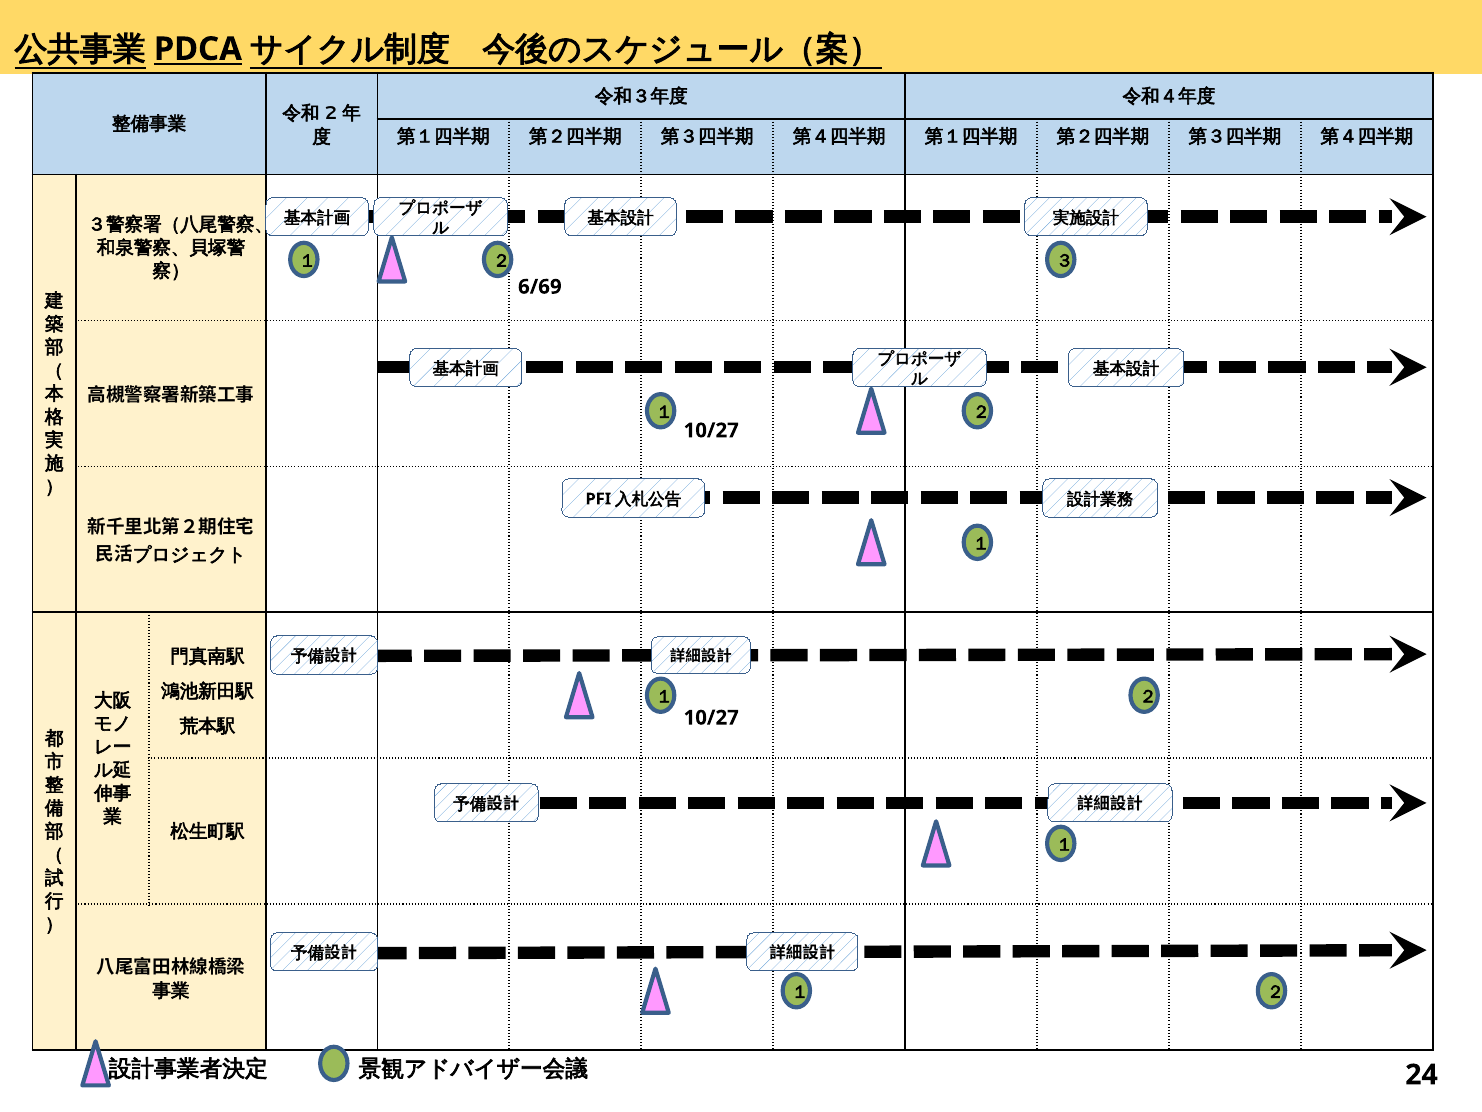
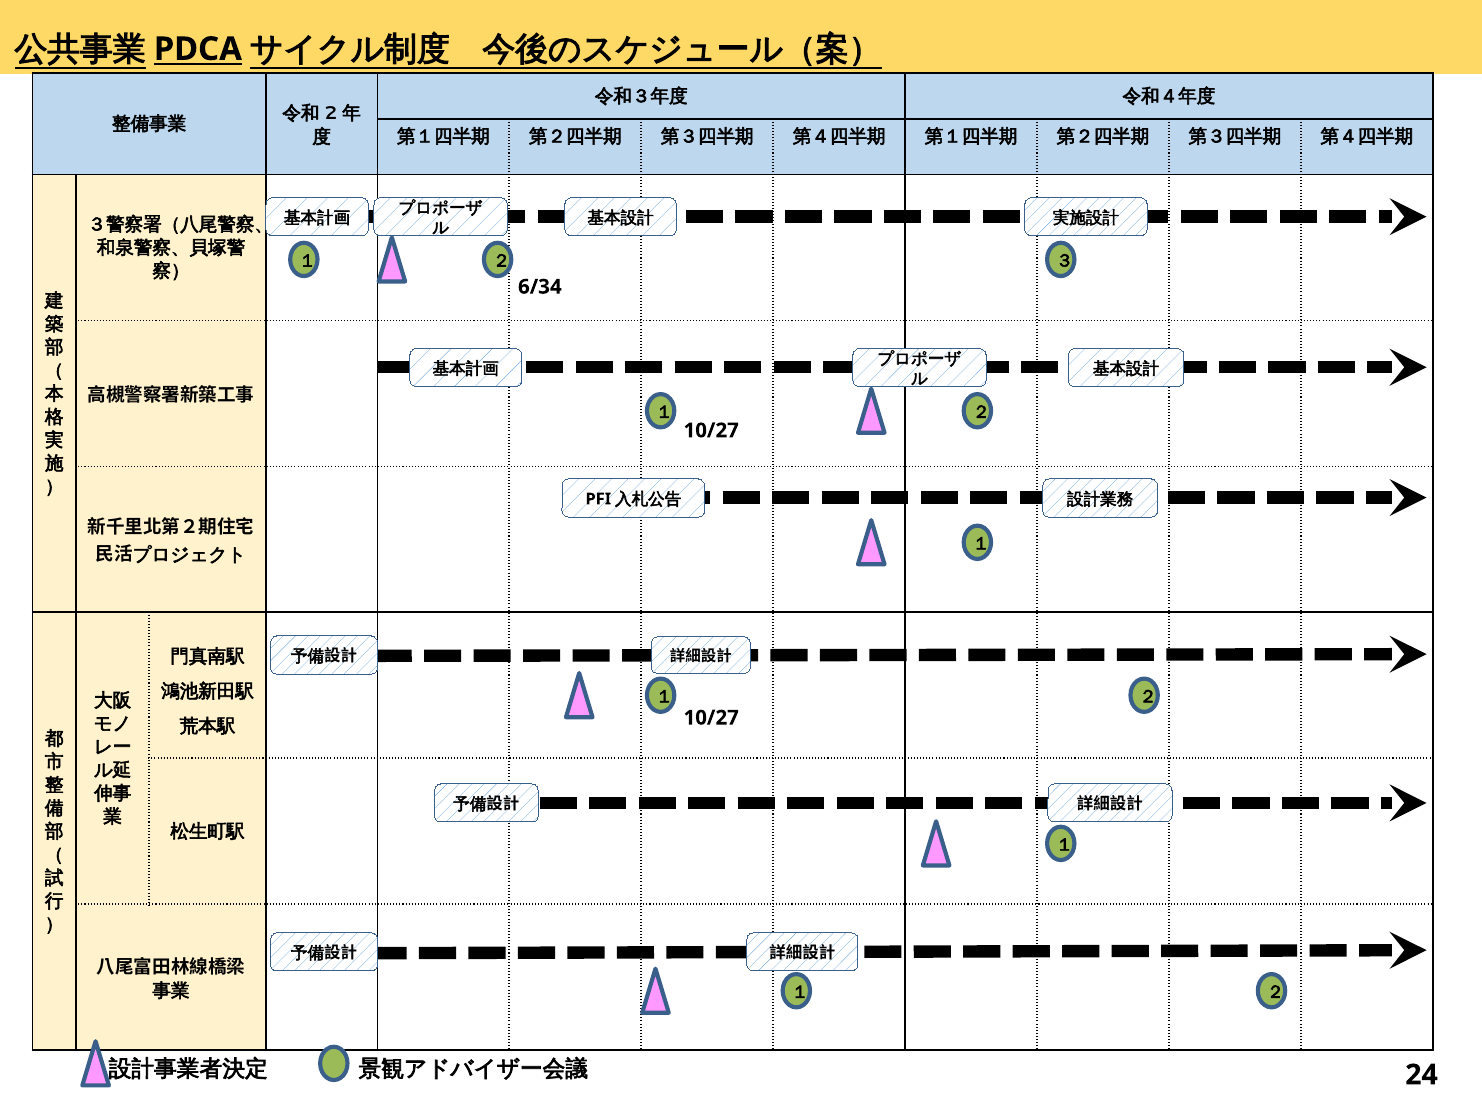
6/69: 6/69 -> 6/34
